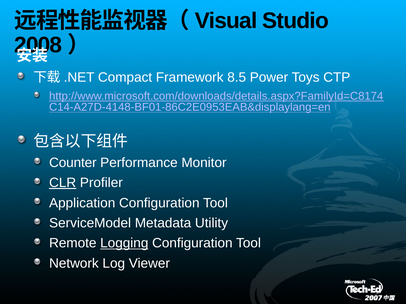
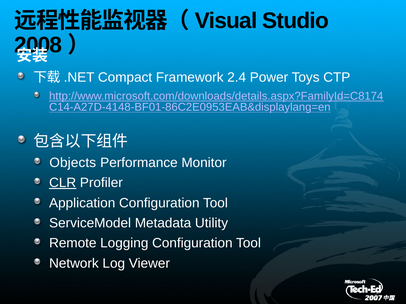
8.5: 8.5 -> 2.4
Counter: Counter -> Objects
Logging underline: present -> none
